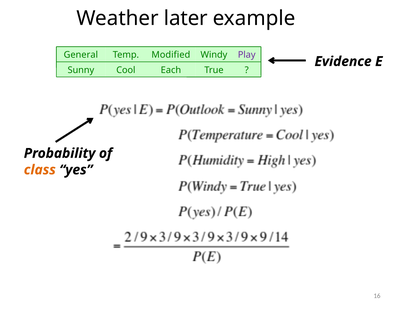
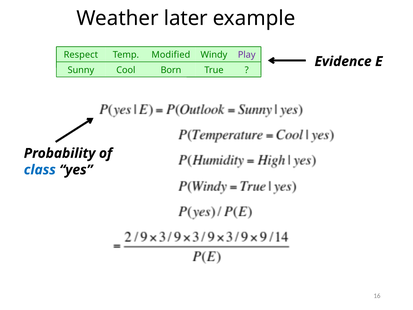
General: General -> Respect
Each: Each -> Born
class colour: orange -> blue
